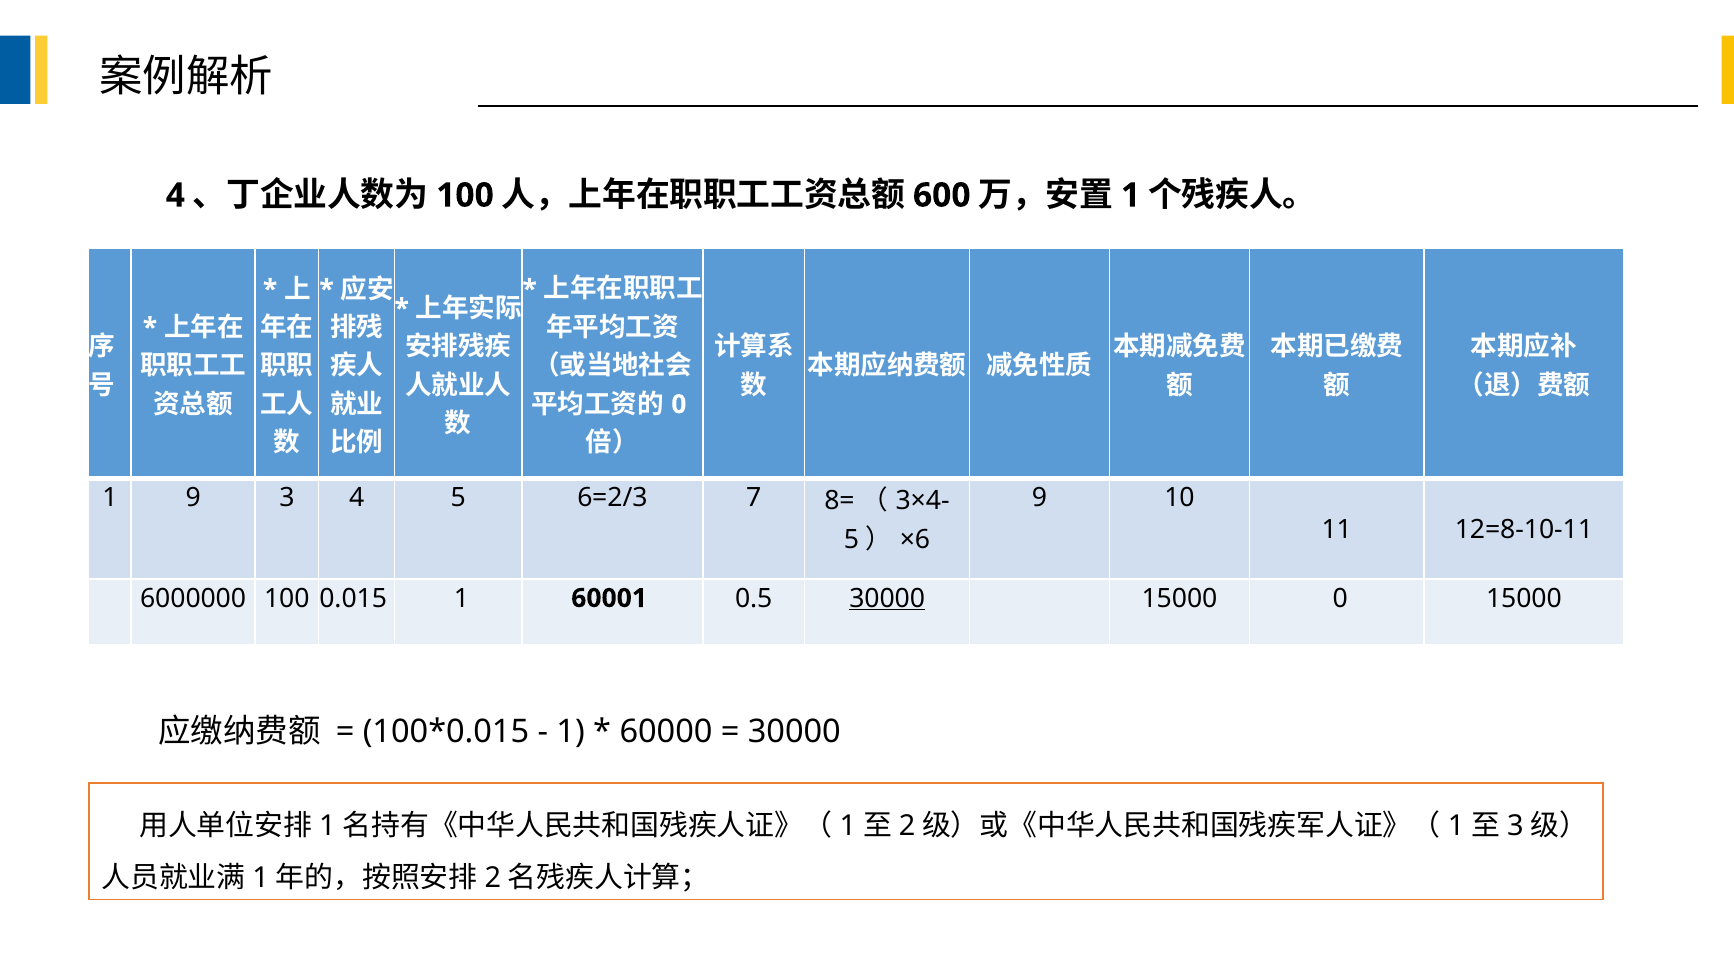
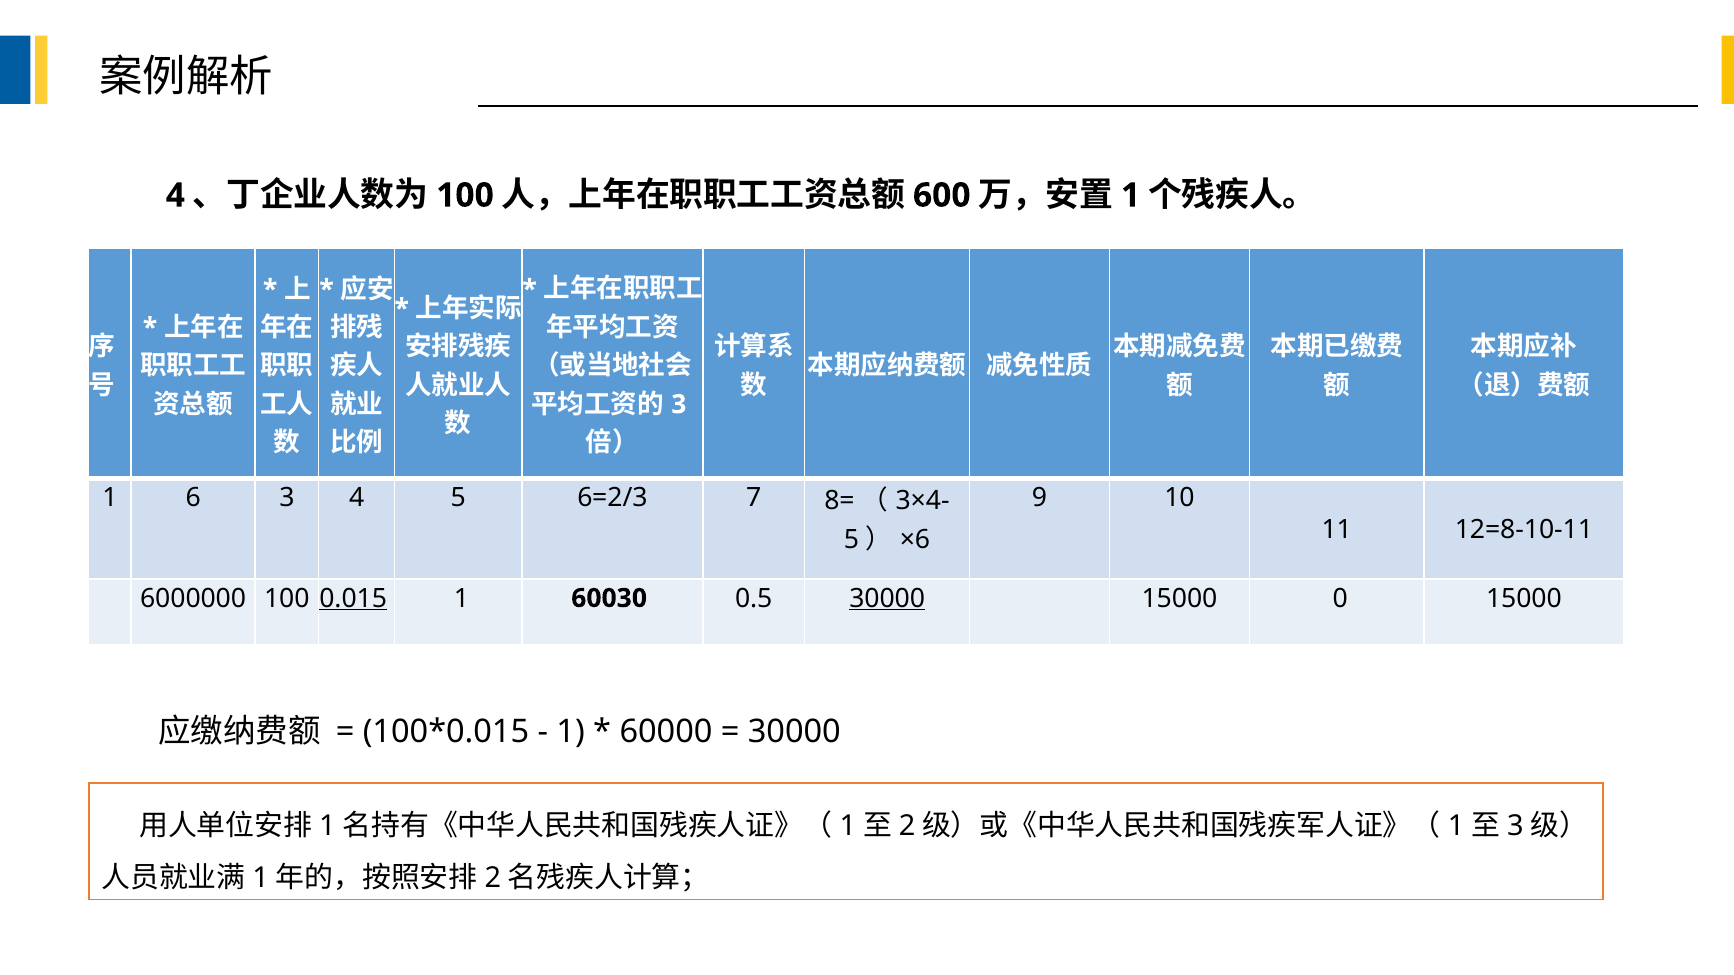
0 at (679, 405): 0 -> 3
1 9: 9 -> 6
0.015 underline: none -> present
60001: 60001 -> 60030
